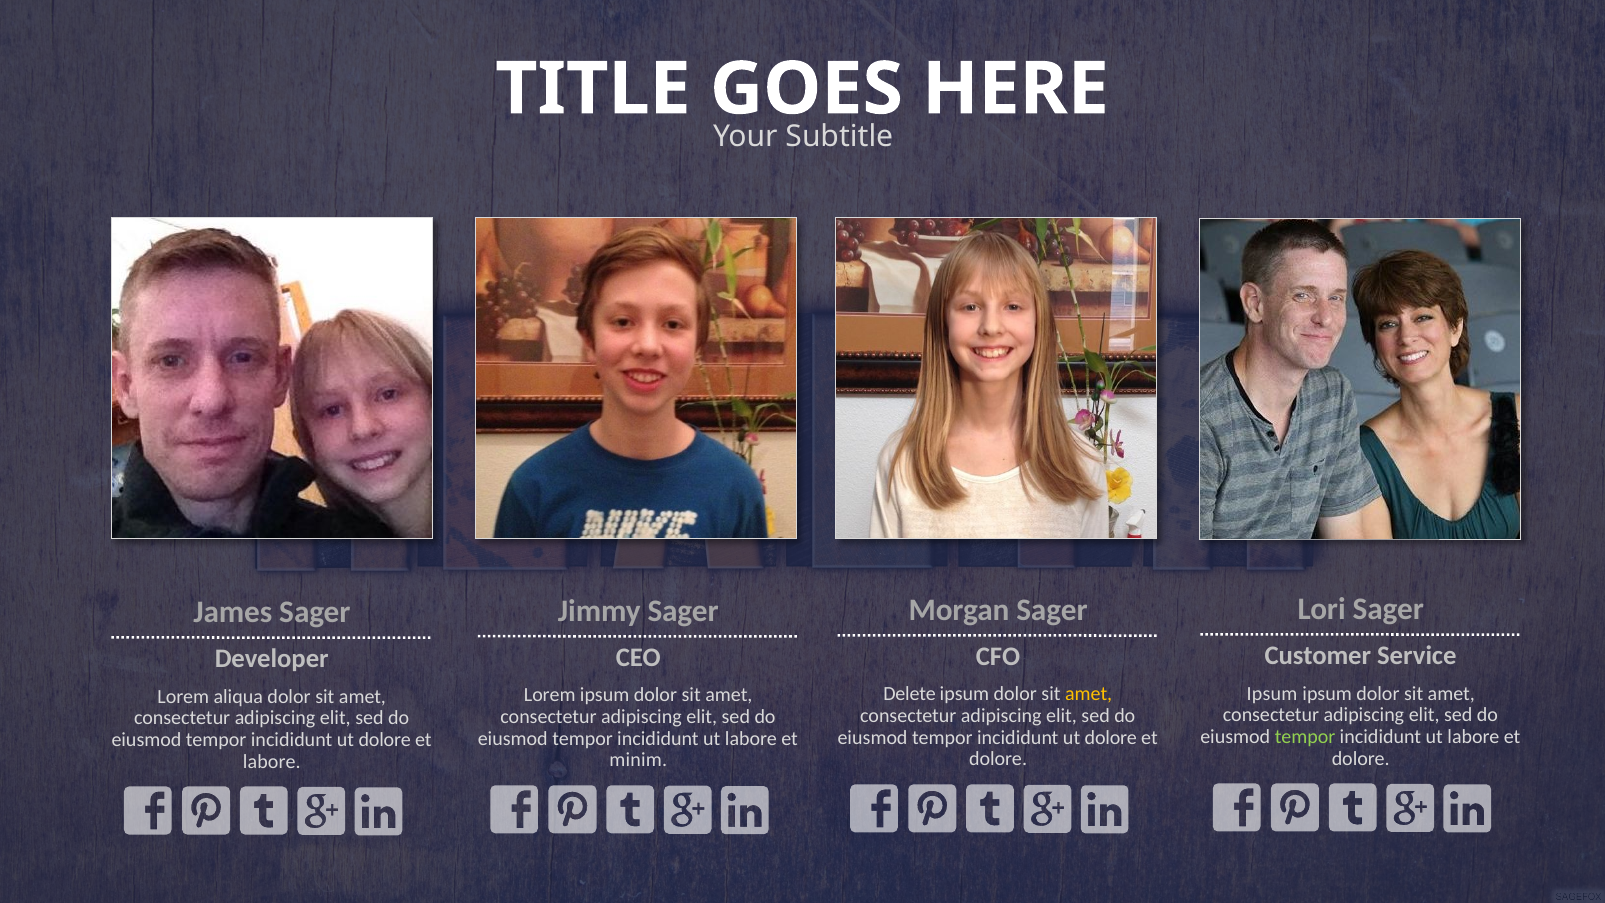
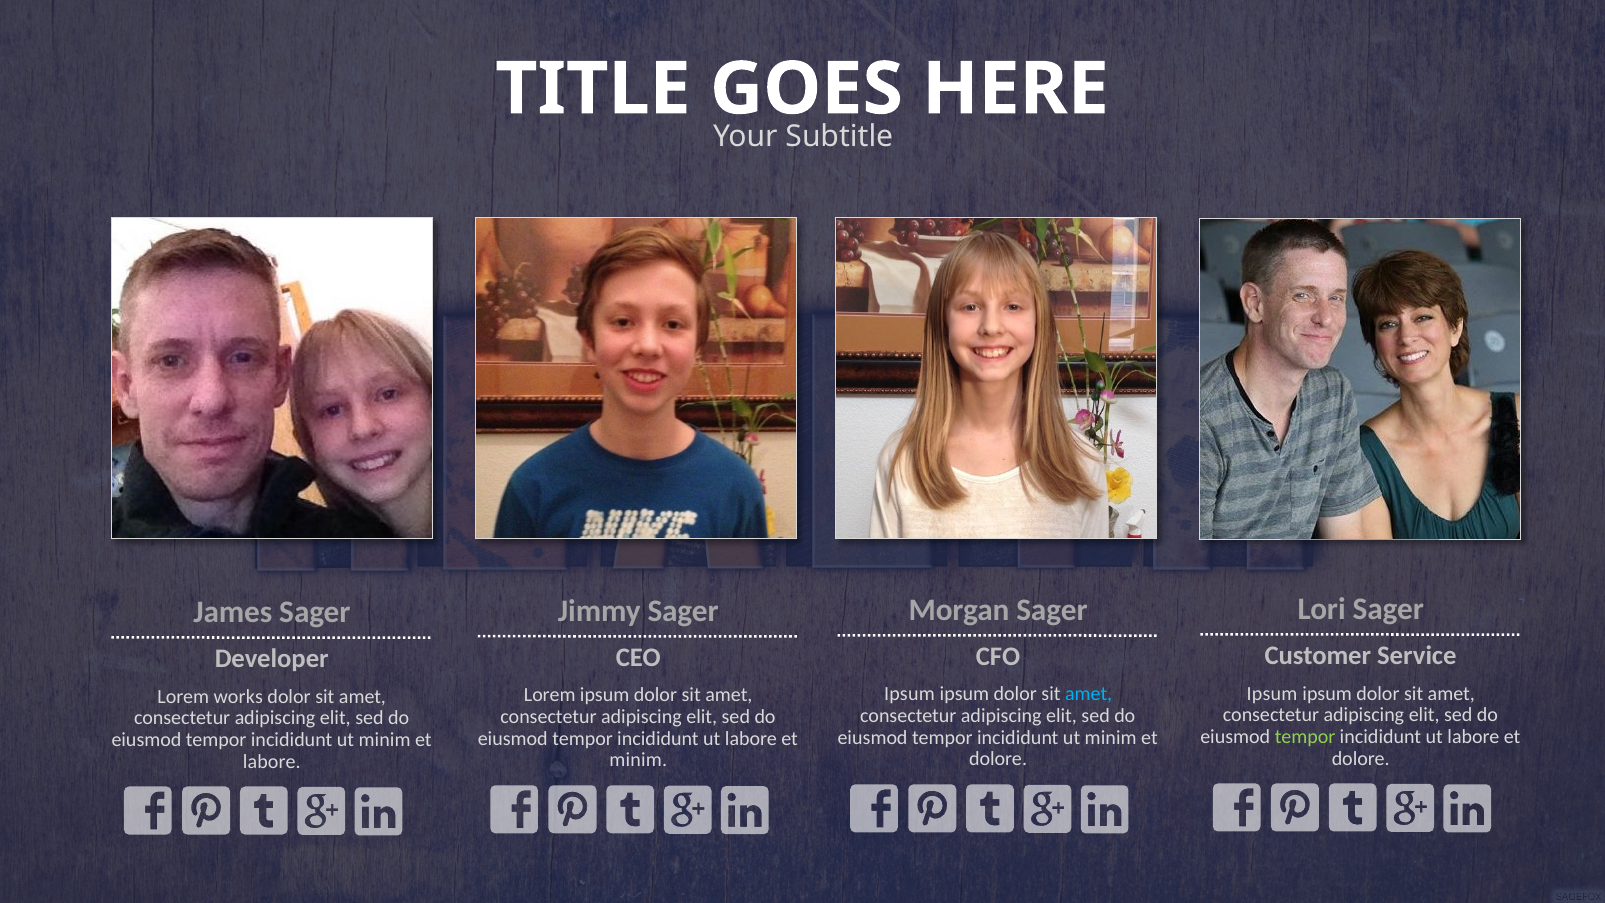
Delete at (910, 694): Delete -> Ipsum
amet at (1089, 694) colour: yellow -> light blue
aliqua: aliqua -> works
dolore at (1111, 738): dolore -> minim
dolore at (385, 740): dolore -> minim
